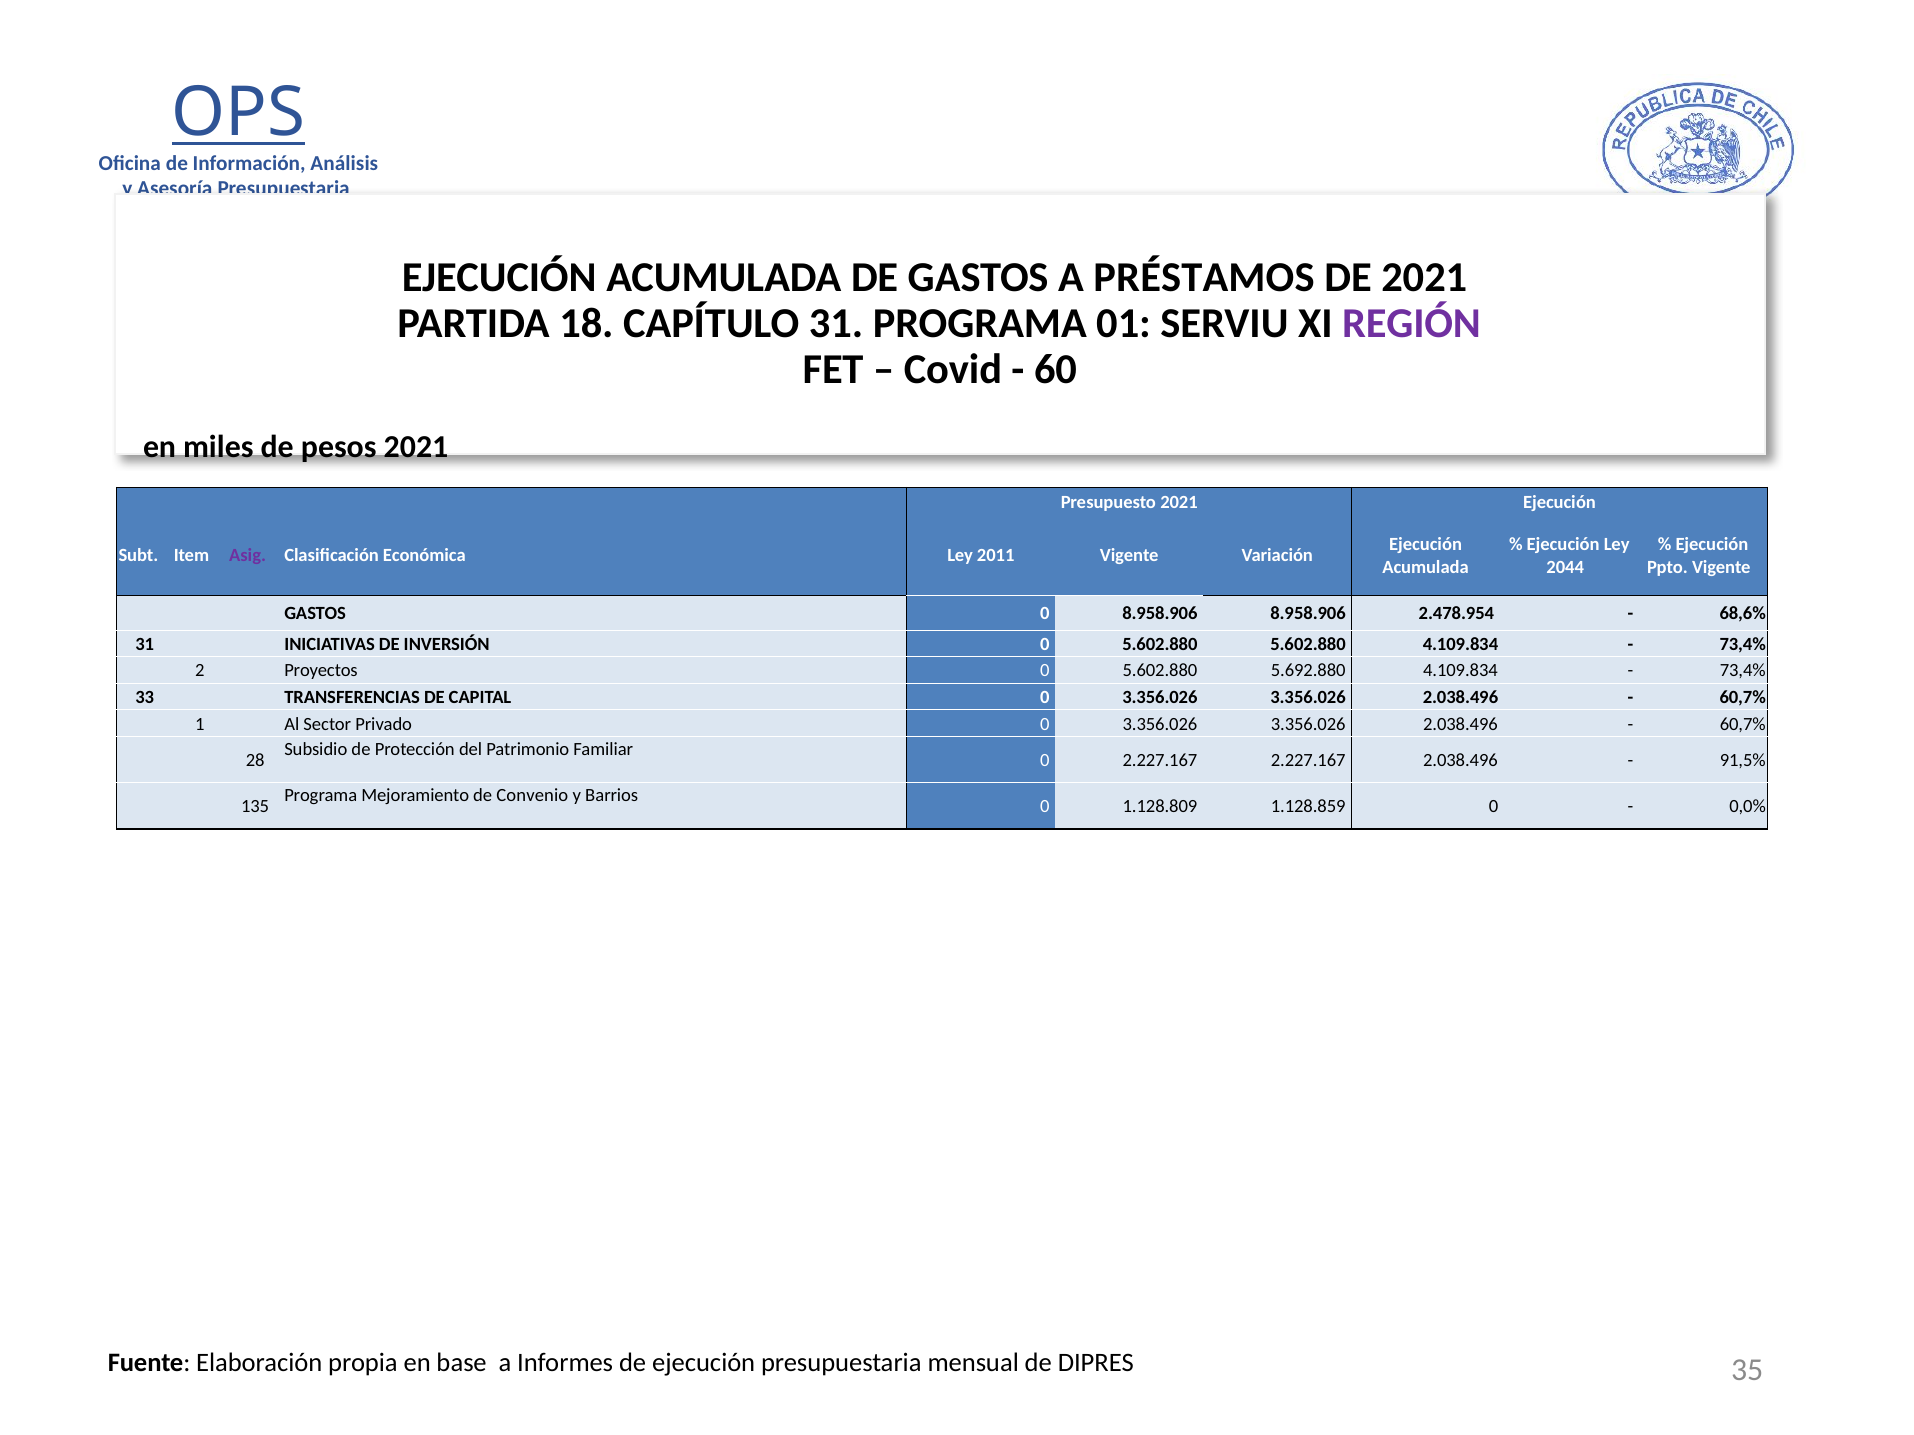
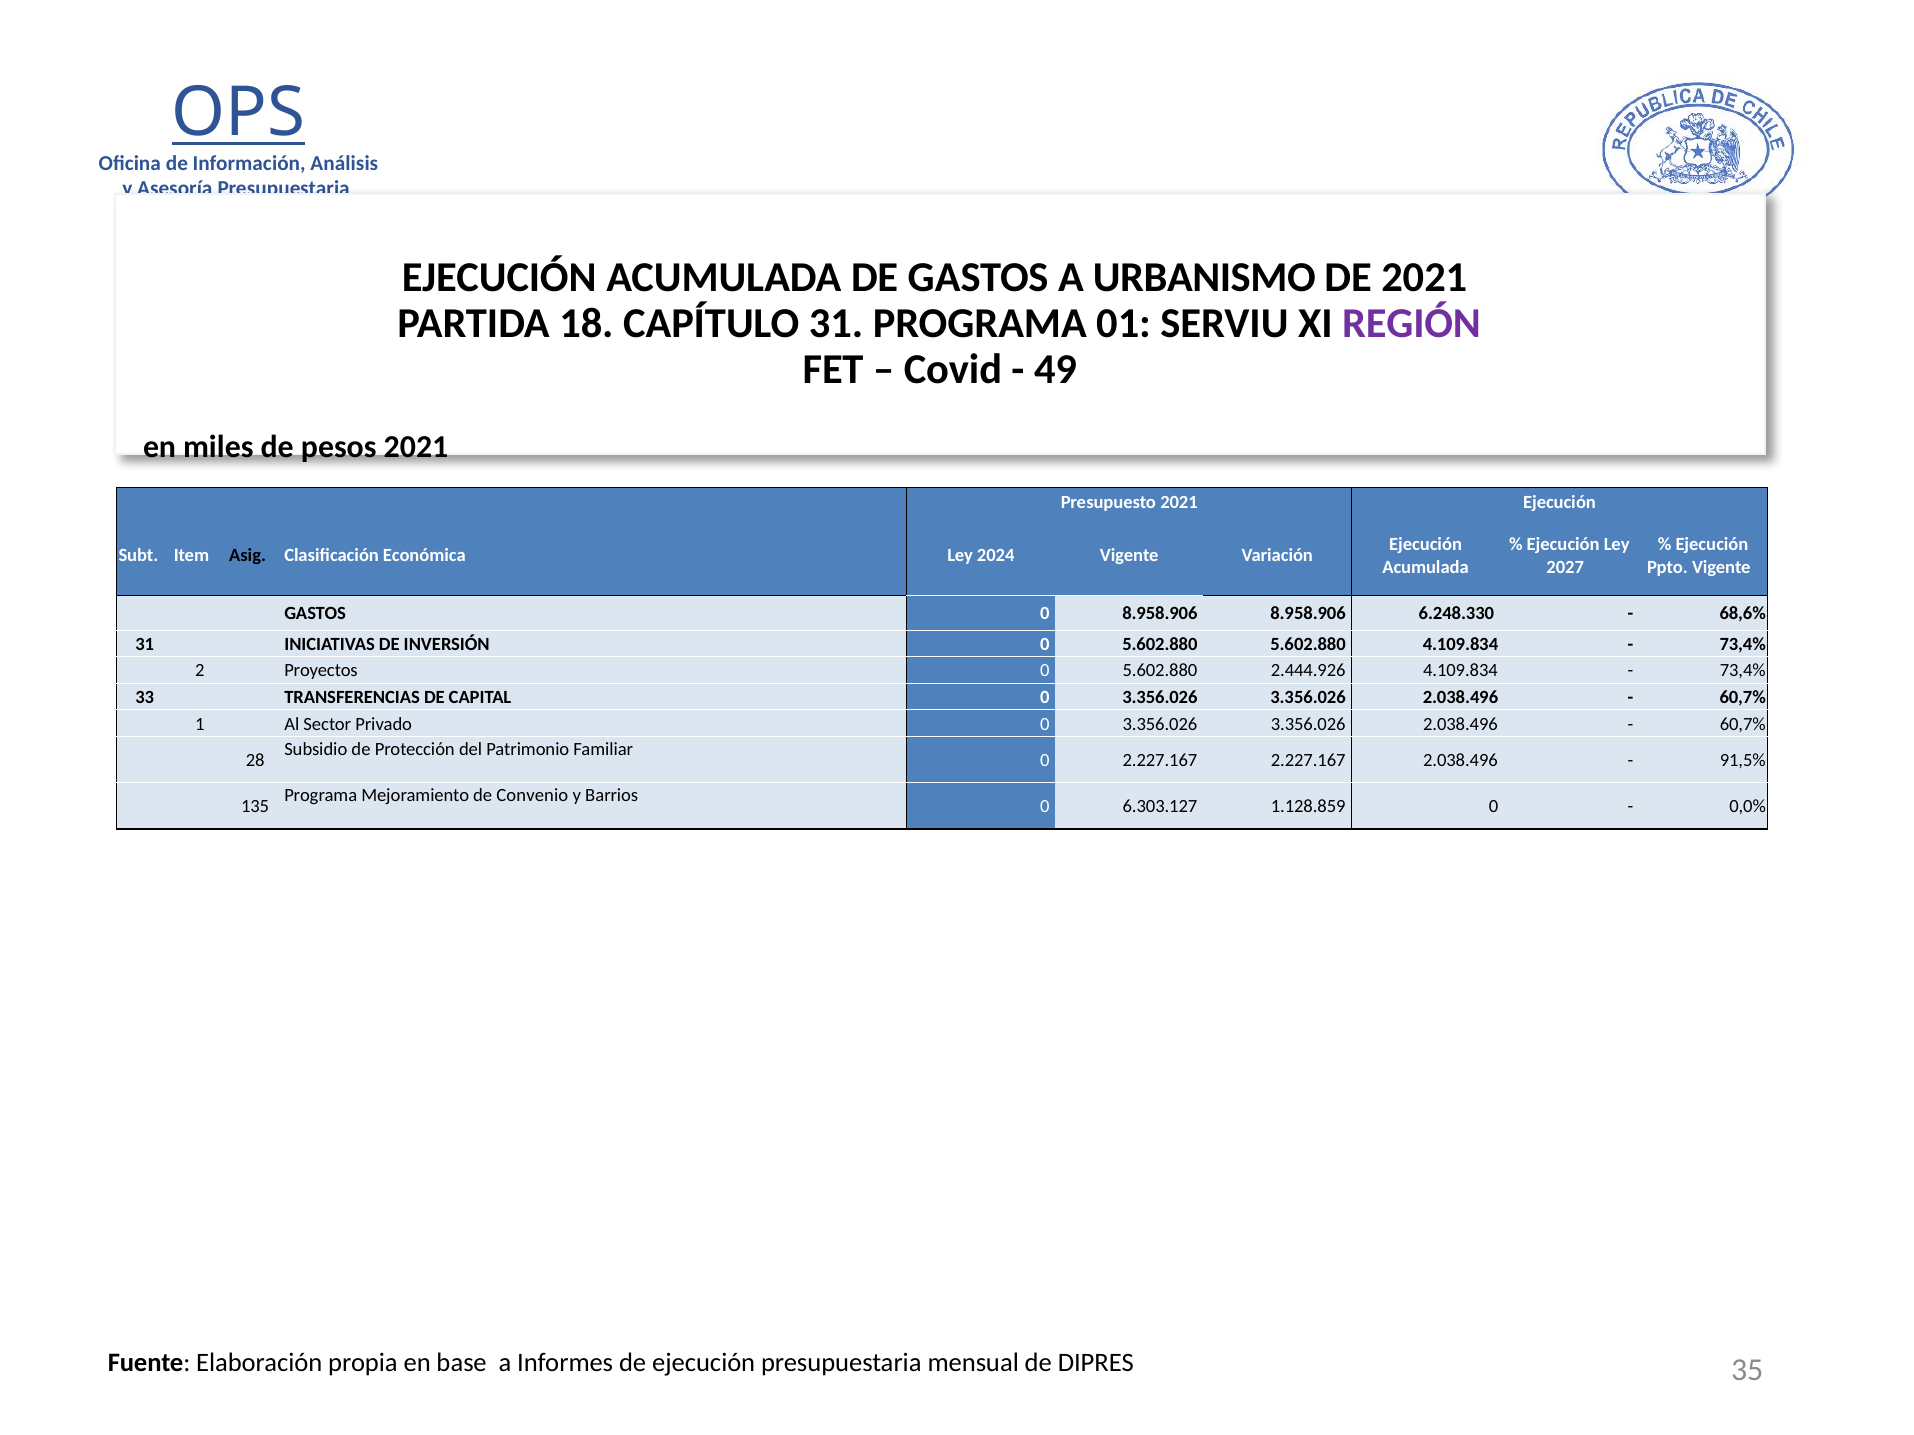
PRÉSTAMOS: PRÉSTAMOS -> URBANISMO
60: 60 -> 49
Asig colour: purple -> black
2011: 2011 -> 2024
2044: 2044 -> 2027
2.478.954: 2.478.954 -> 6.248.330
5.692.880: 5.692.880 -> 2.444.926
1.128.809: 1.128.809 -> 6.303.127
